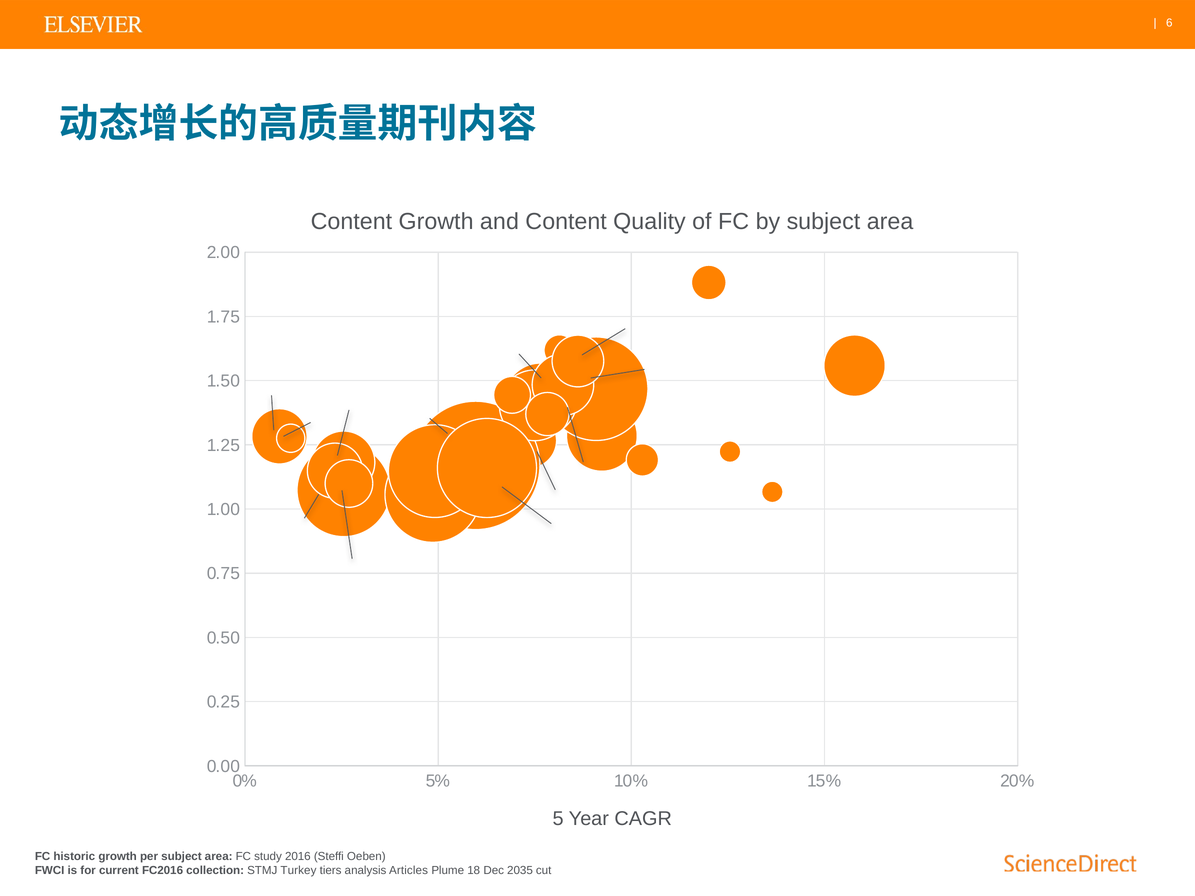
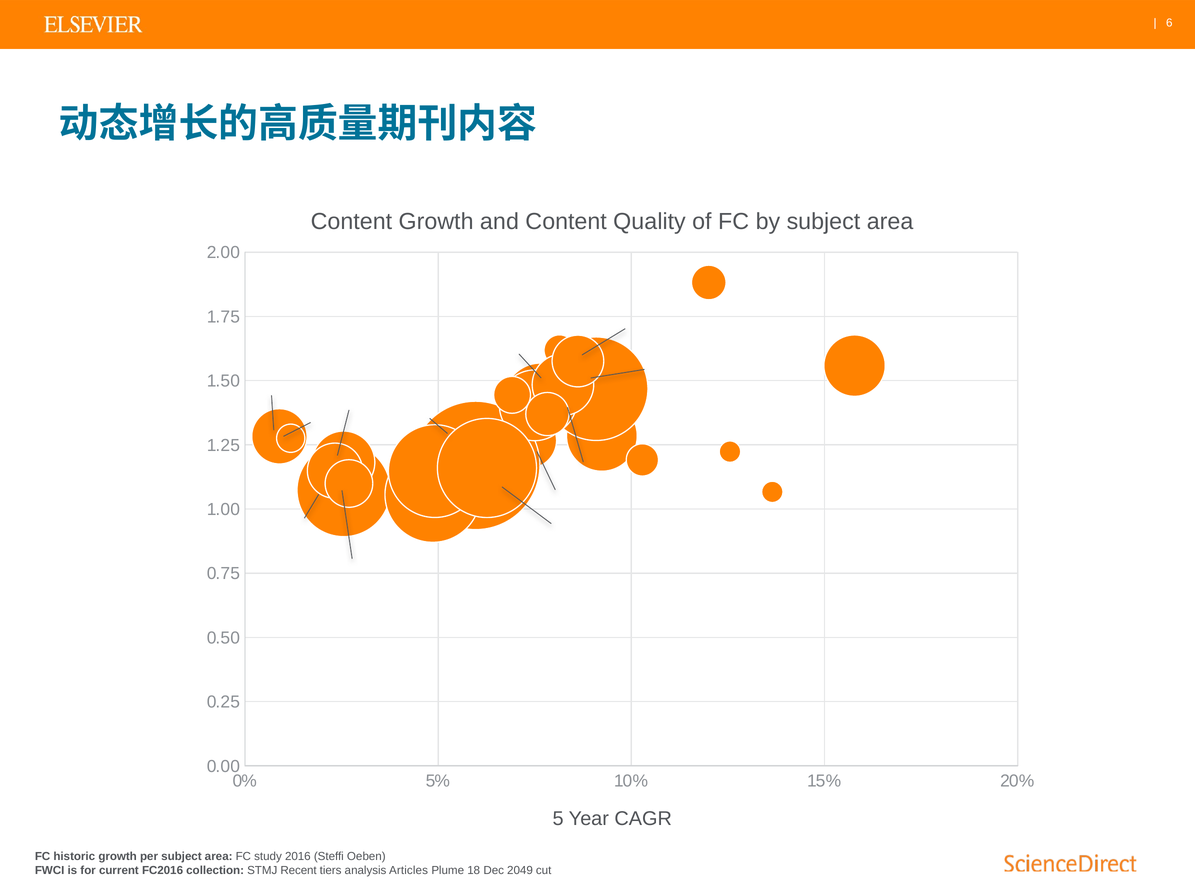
Turkey: Turkey -> Recent
2035: 2035 -> 2049
